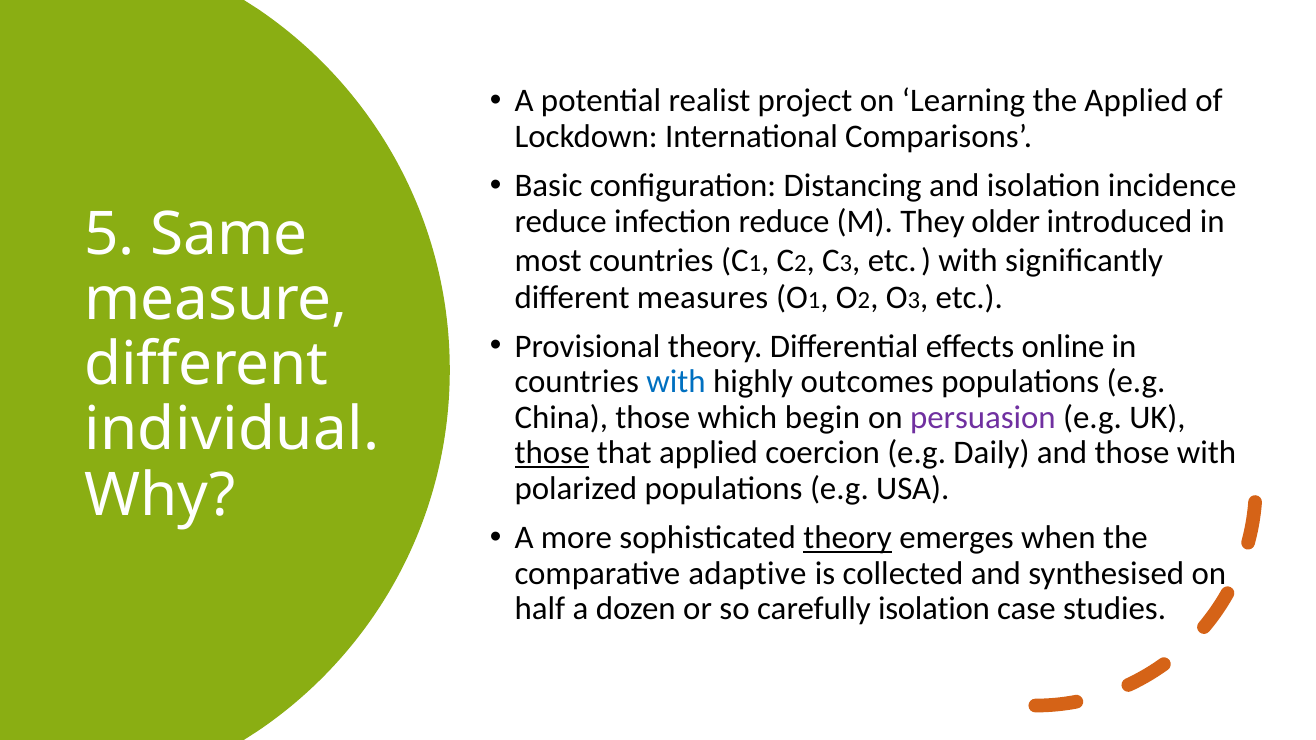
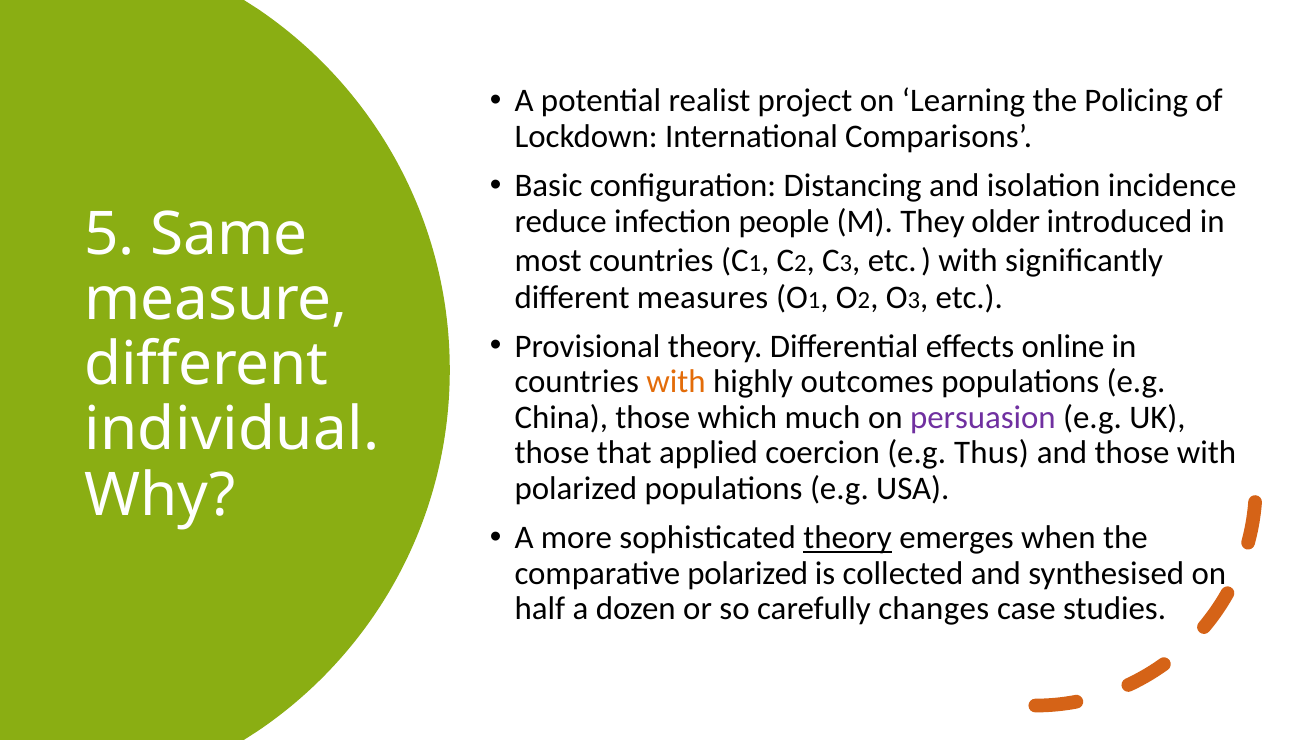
the Applied: Applied -> Policing
infection reduce: reduce -> people
with at (676, 382) colour: blue -> orange
begin: begin -> much
those at (552, 453) underline: present -> none
Daily: Daily -> Thus
comparative adaptive: adaptive -> polarized
carefully isolation: isolation -> changes
